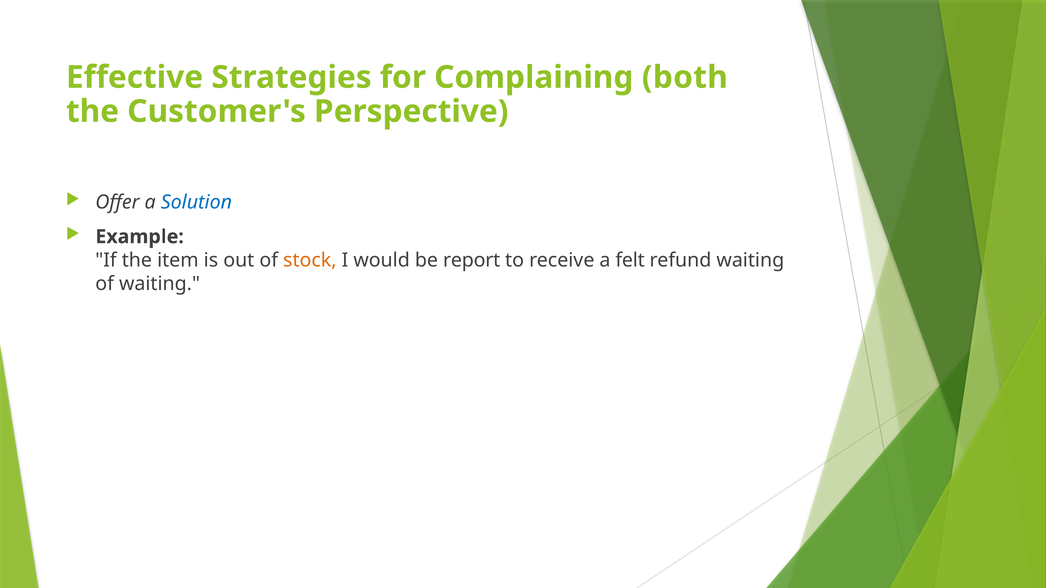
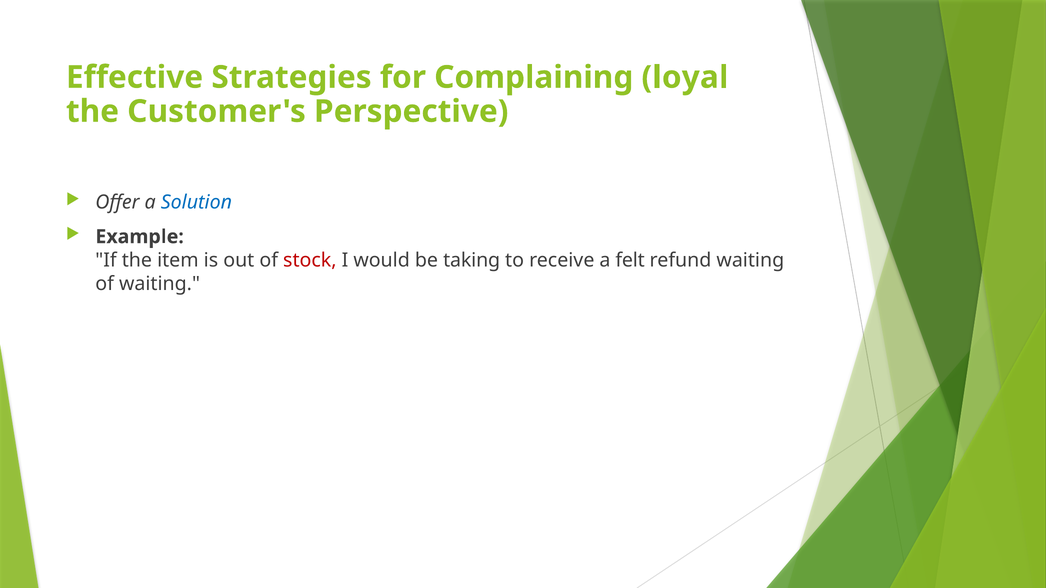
both: both -> loyal
stock colour: orange -> red
report: report -> taking
